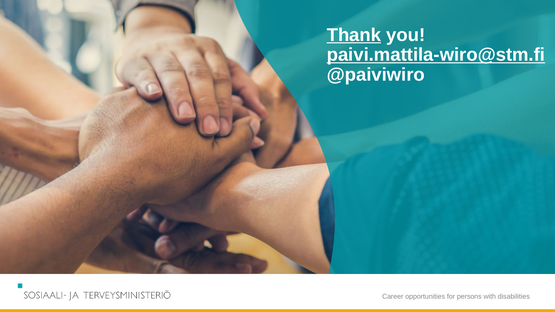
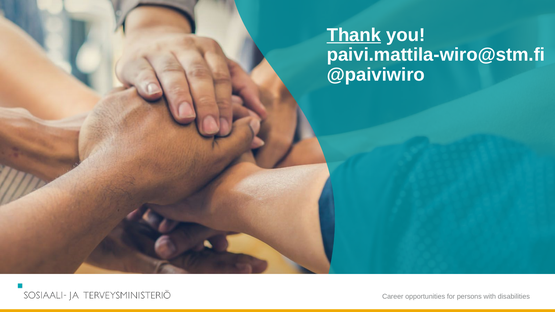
paivi.mattila-wiro@stm.fi underline: present -> none
